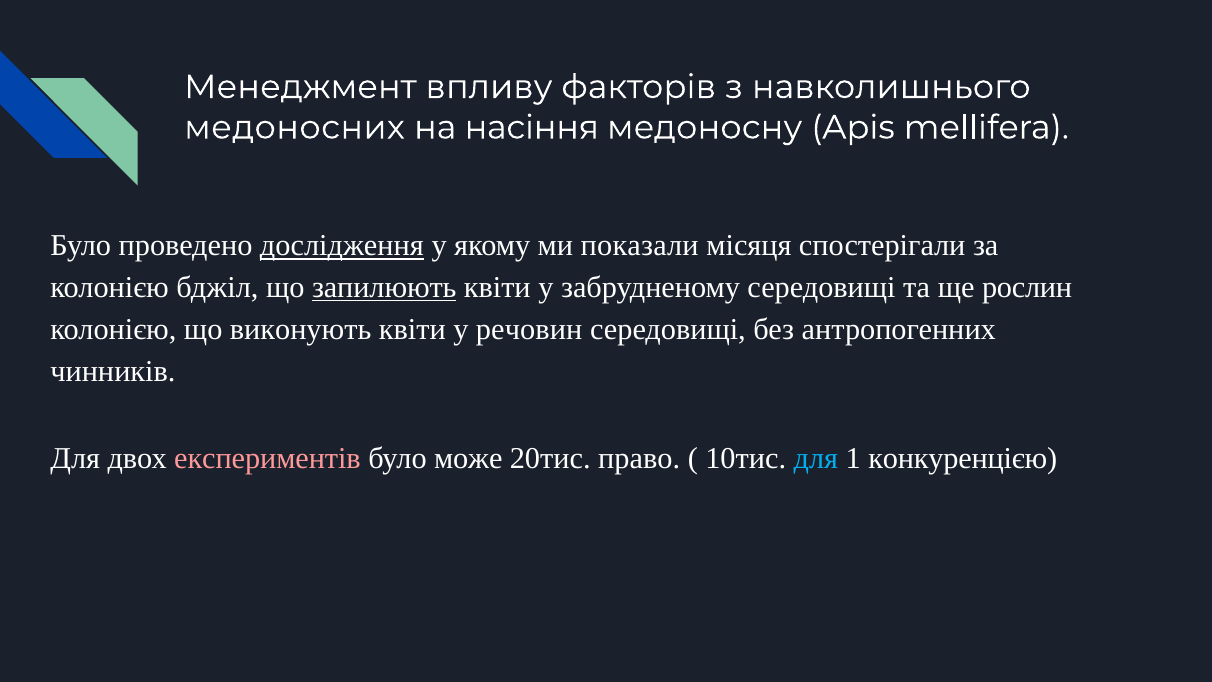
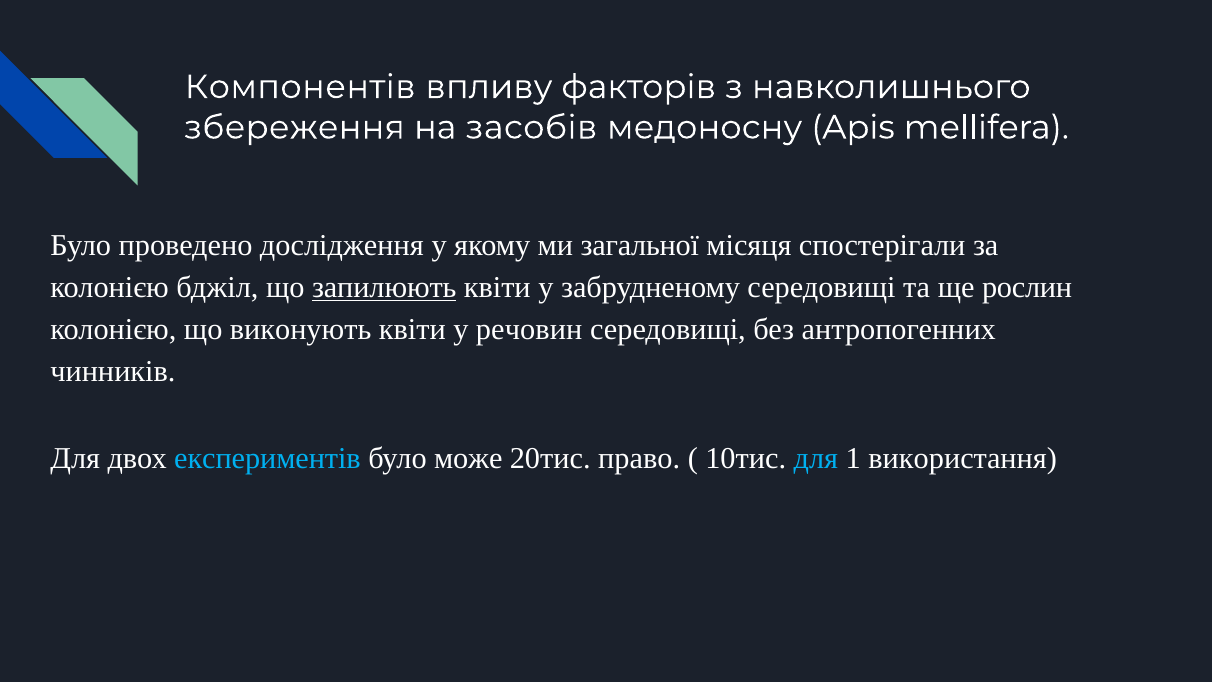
Менеджмент: Менеджмент -> Компонентів
медоносних: медоносних -> збереження
насіння: насіння -> засобів
дослідження underline: present -> none
показали: показали -> загальної
експериментів colour: pink -> light blue
конкуренцією: конкуренцією -> використання
